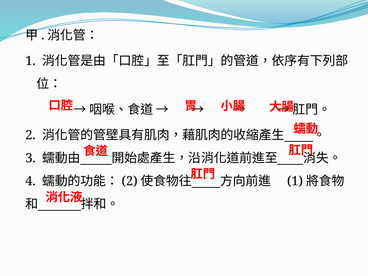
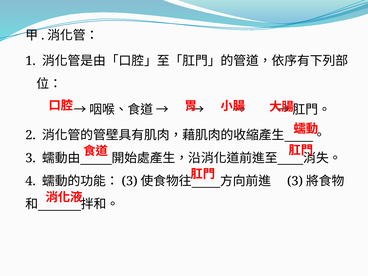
2 at (130, 181): 2 -> 3
1 at (295, 181): 1 -> 3
